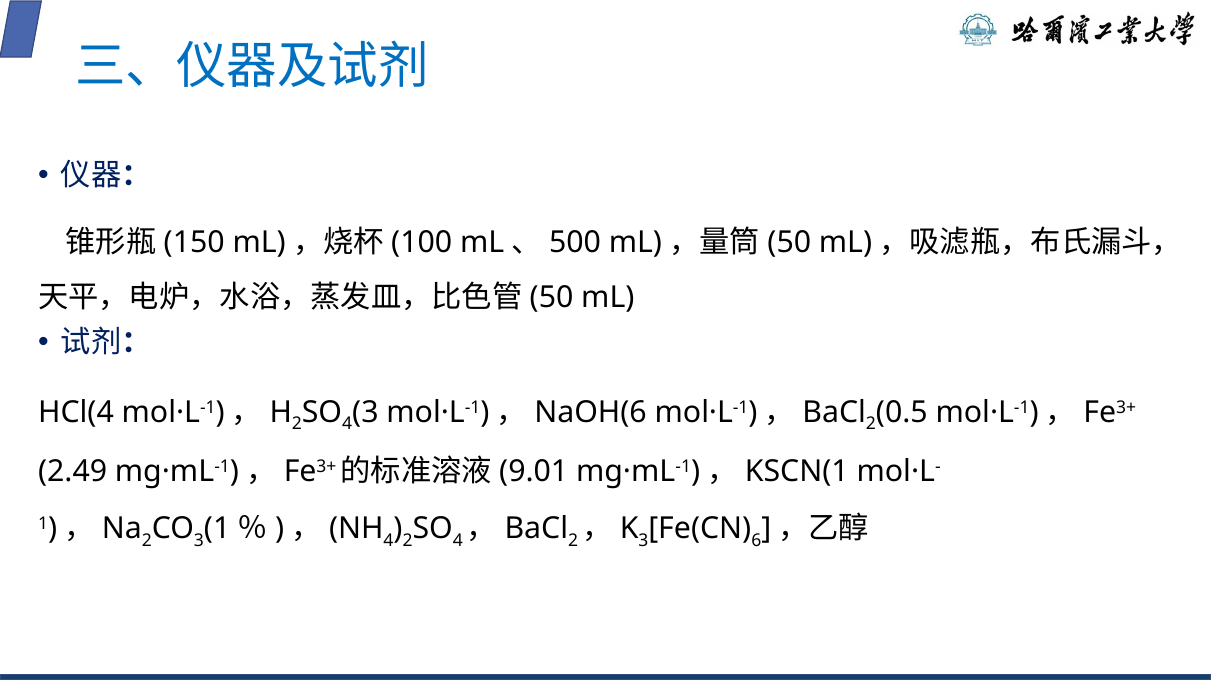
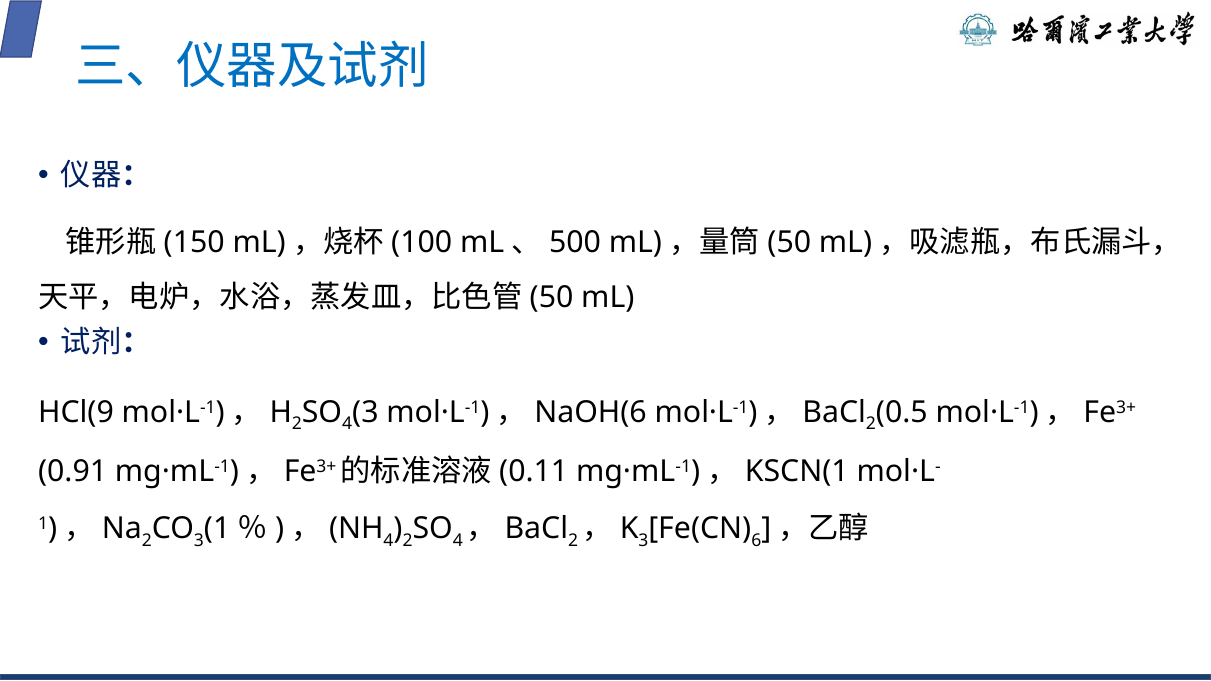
HCl(4: HCl(4 -> HCl(9
2.49: 2.49 -> 0.91
9.01: 9.01 -> 0.11
